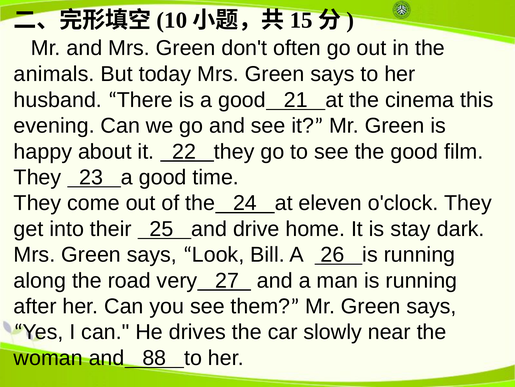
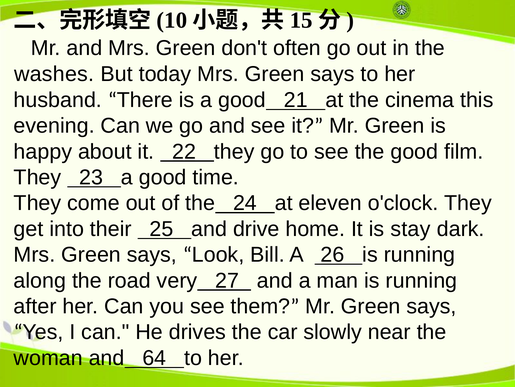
animals: animals -> washes
88: 88 -> 64
